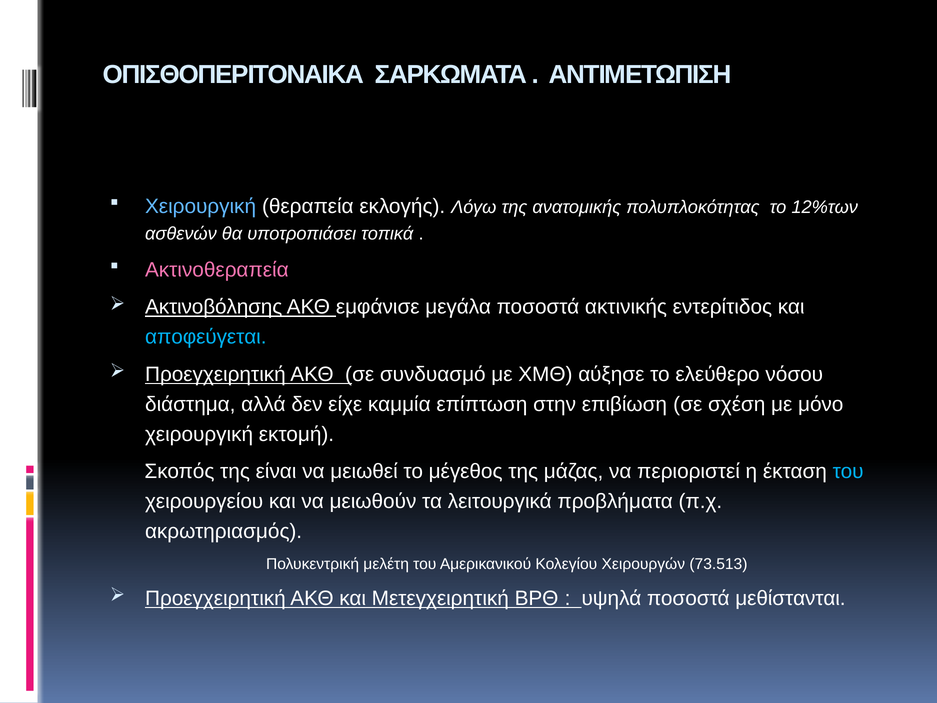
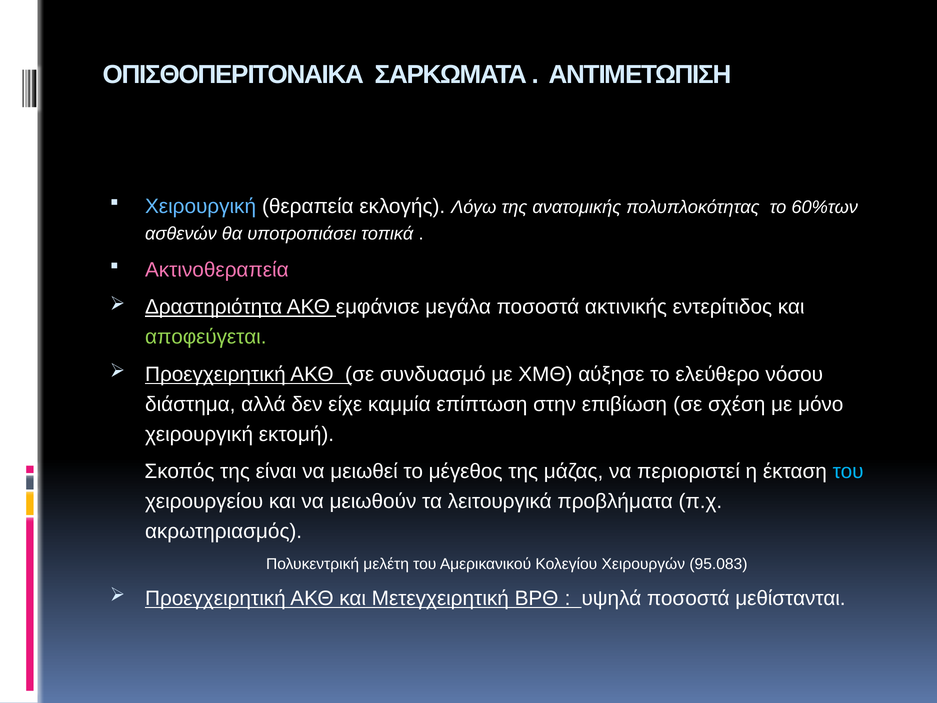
12%των: 12%των -> 60%των
Ακτινοβόλησης: Ακτινοβόλησης -> Δραστηριότητα
αποφεύγεται colour: light blue -> light green
73.513: 73.513 -> 95.083
